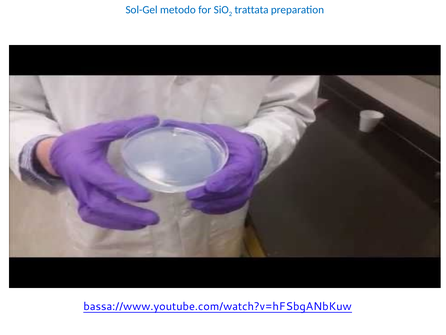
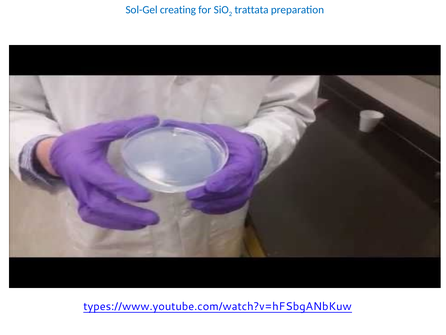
metodo: metodo -> creating
bassa://www.youtube.com/watch?v=hFSbgANbKuw: bassa://www.youtube.com/watch?v=hFSbgANbKuw -> types://www.youtube.com/watch?v=hFSbgANbKuw
